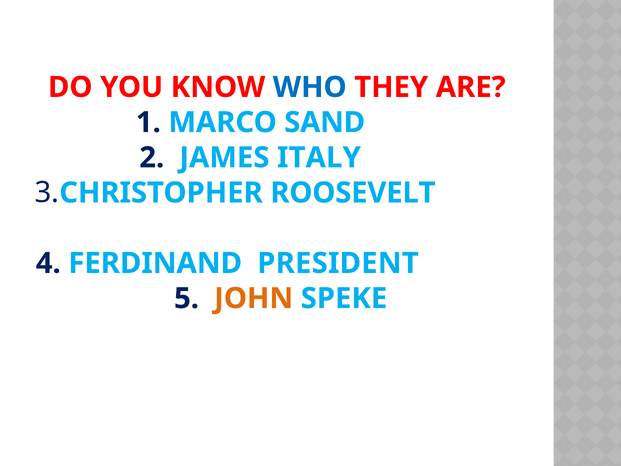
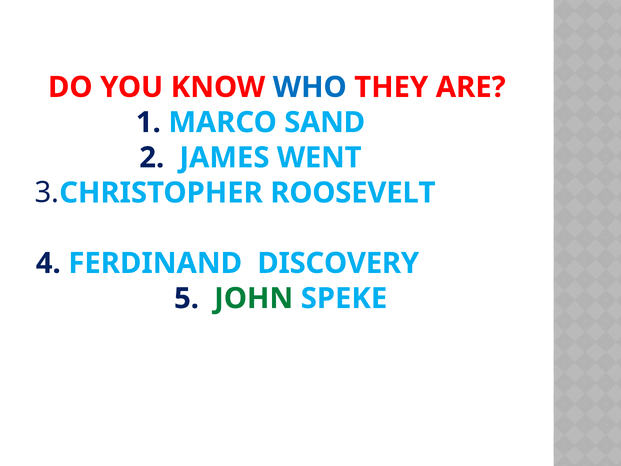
ITALY: ITALY -> WENT
PRESIDENT: PRESIDENT -> DISCOVERY
JOHN colour: orange -> green
